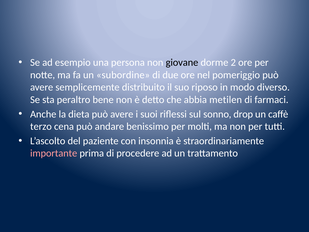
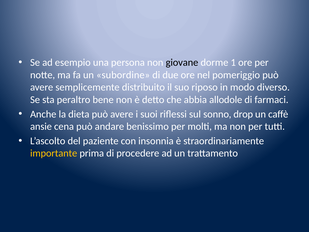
2: 2 -> 1
metilen: metilen -> allodole
terzo: terzo -> ansie
importante colour: pink -> yellow
